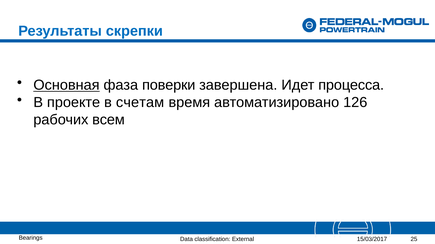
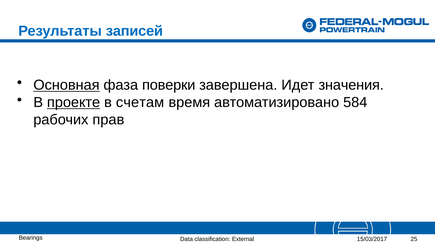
скрепки: скрепки -> записей
процесса: процесса -> значения
проекте underline: none -> present
126: 126 -> 584
всем: всем -> прав
